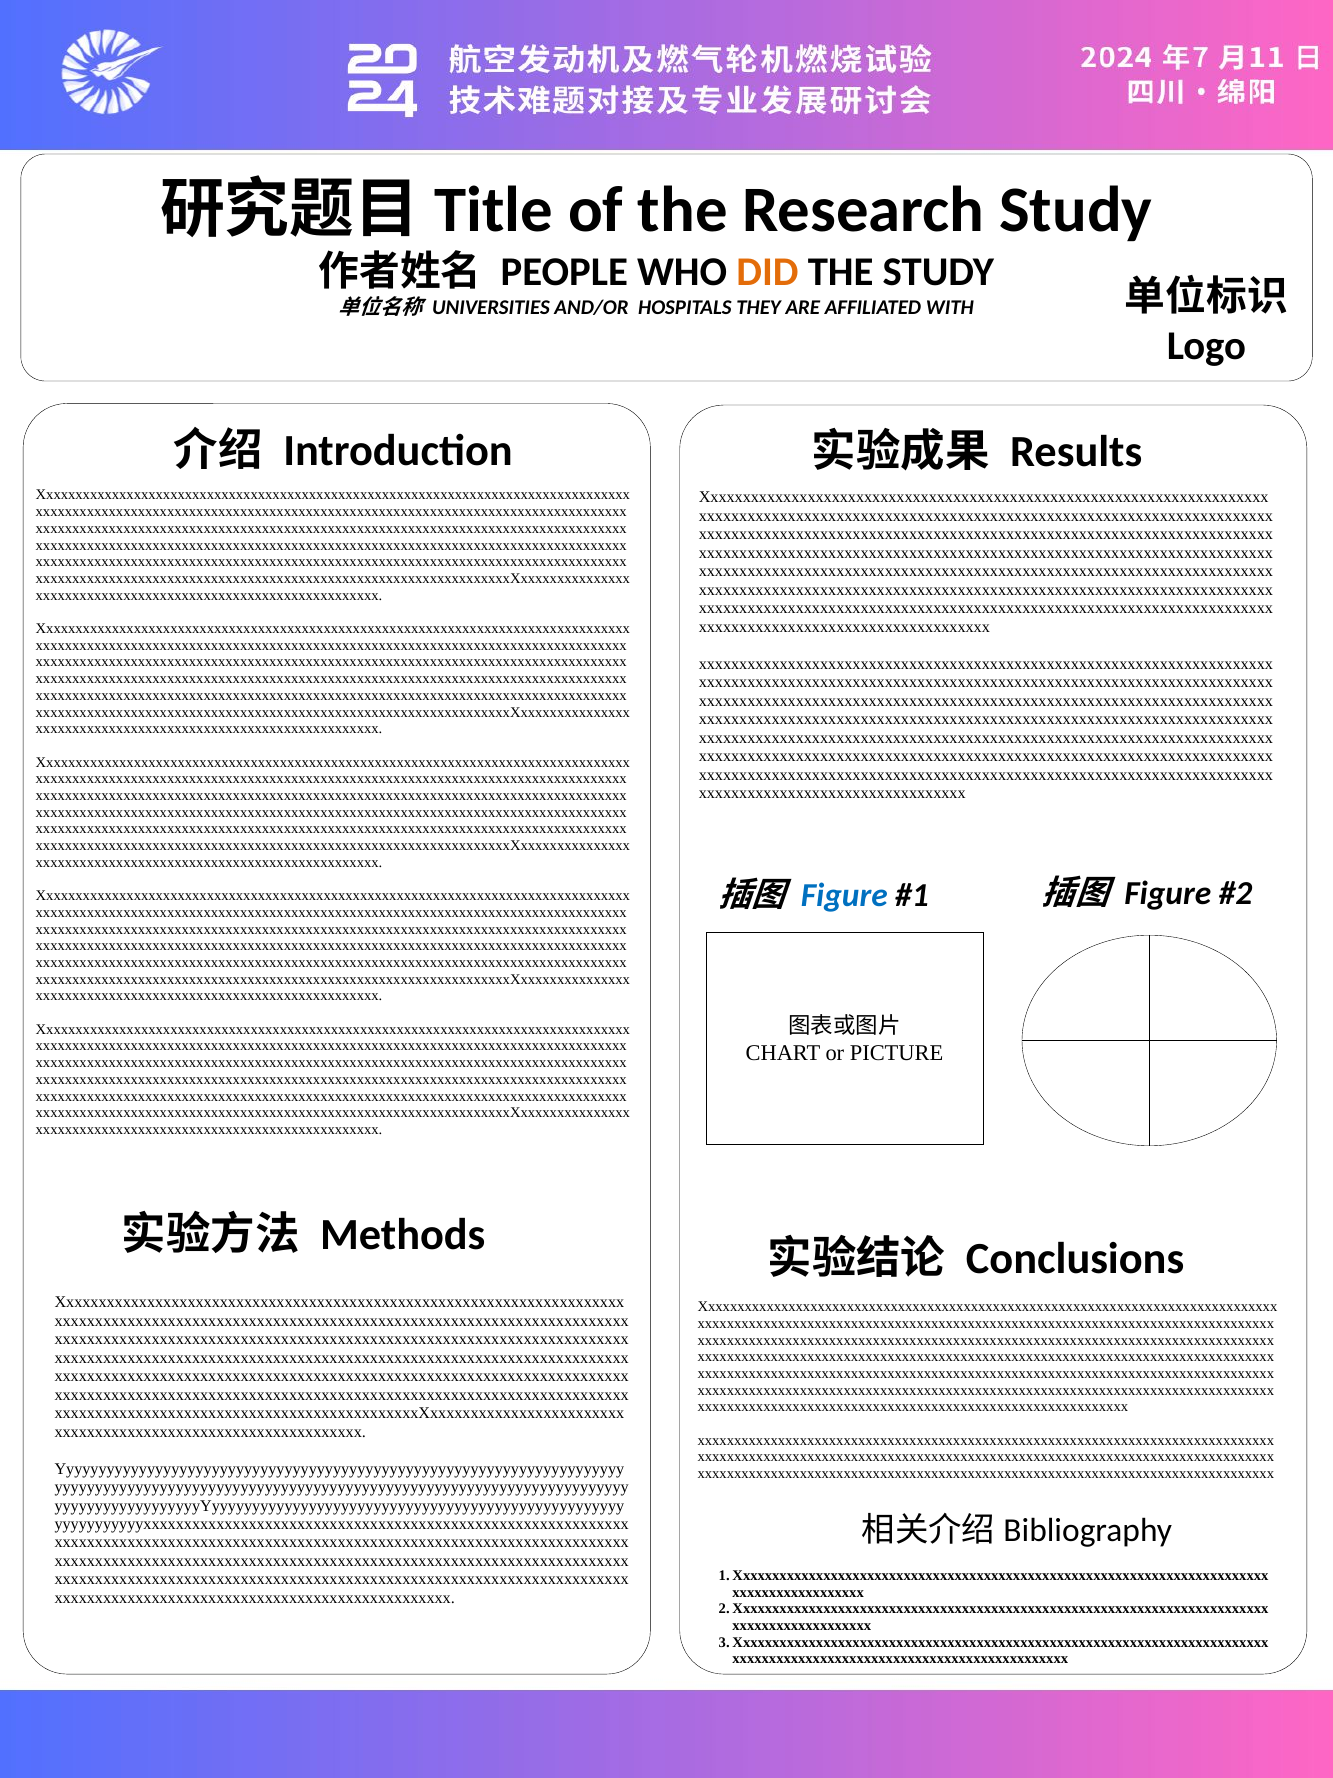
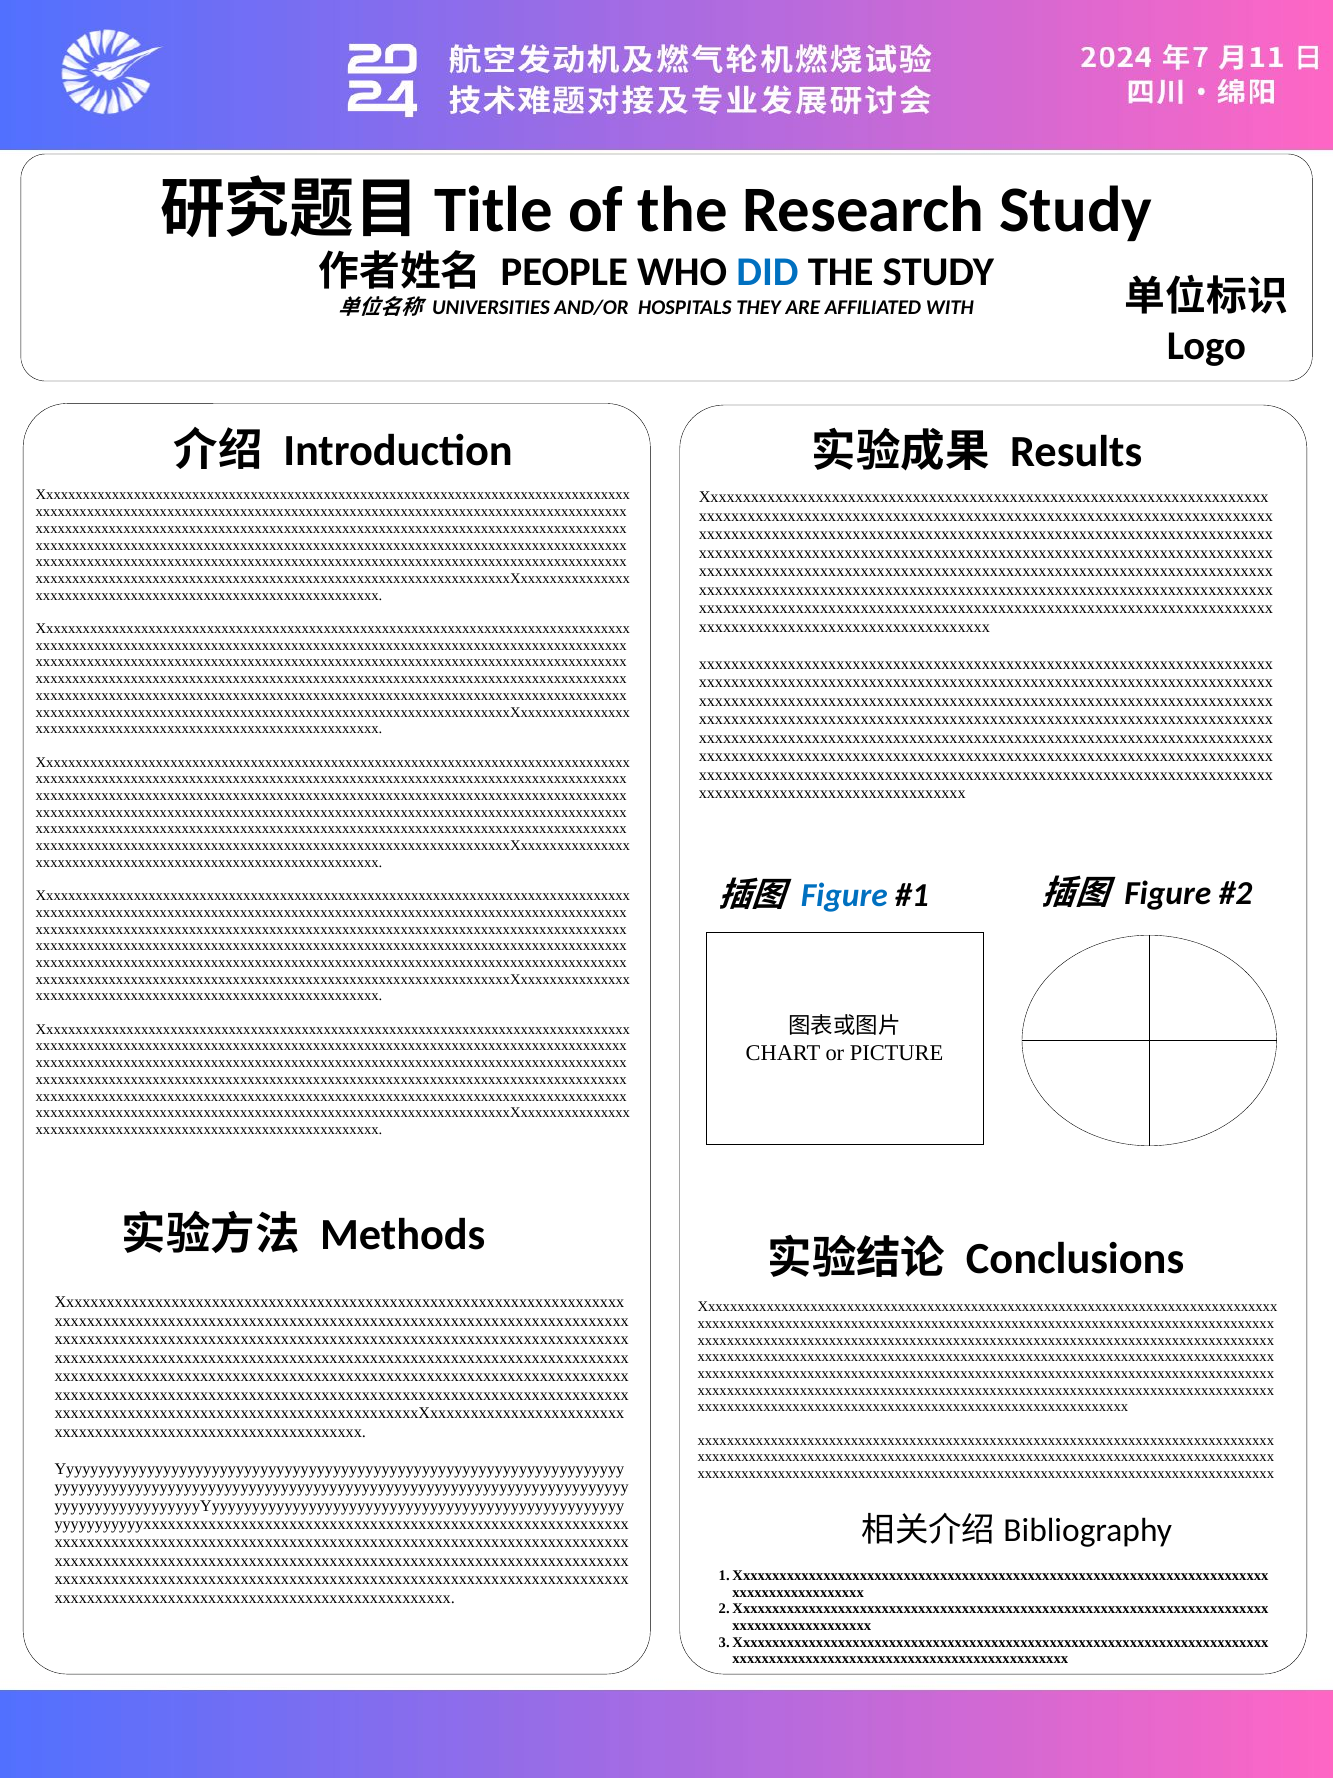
DID colour: orange -> blue
